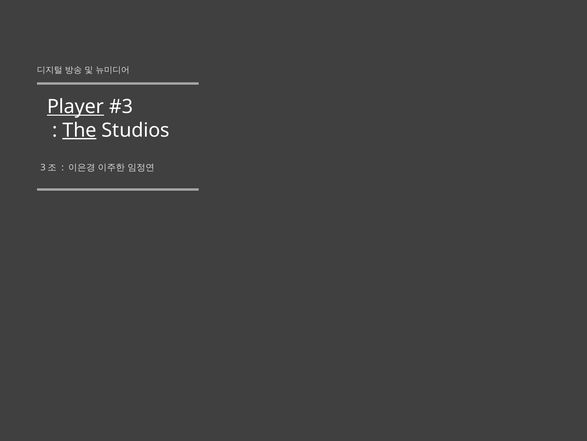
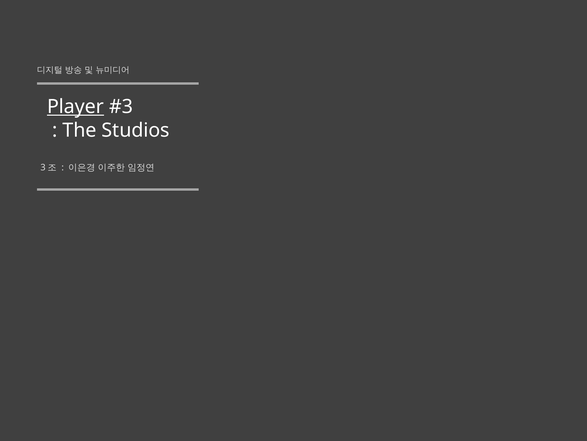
The underline: present -> none
